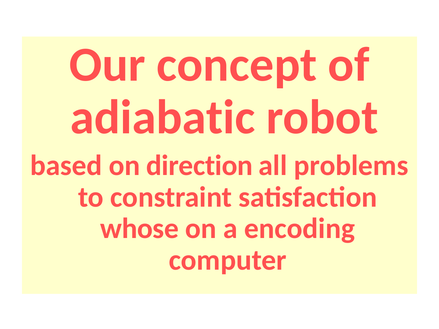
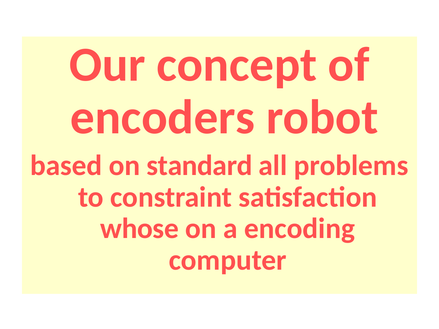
adiabatic: adiabatic -> encoders
direction: direction -> standard
